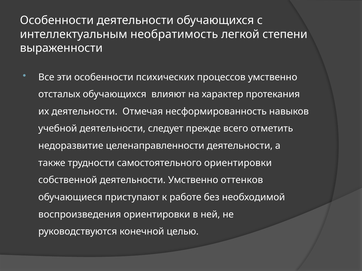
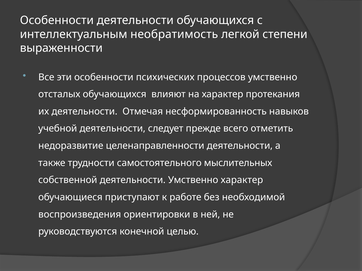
самостоятельного ориентировки: ориентировки -> мыслительных
Умственно оттенков: оттенков -> характер
